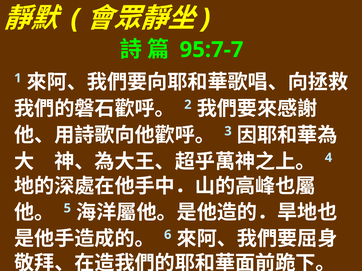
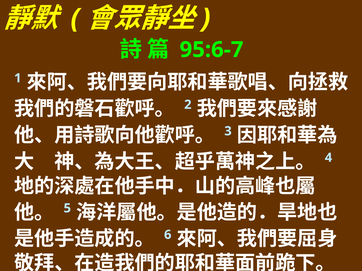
95:7-7: 95:7-7 -> 95:6-7
